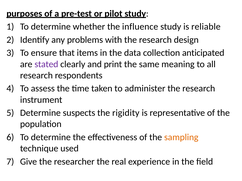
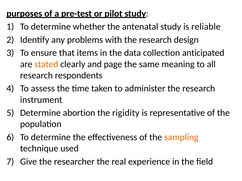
influence: influence -> antenatal
stated colour: purple -> orange
print: print -> page
suspects: suspects -> abortion
